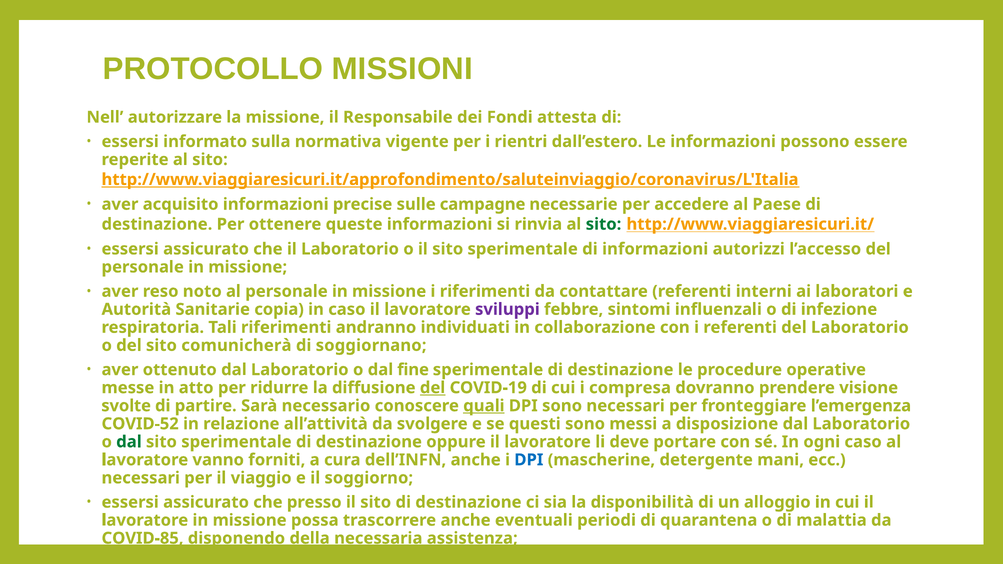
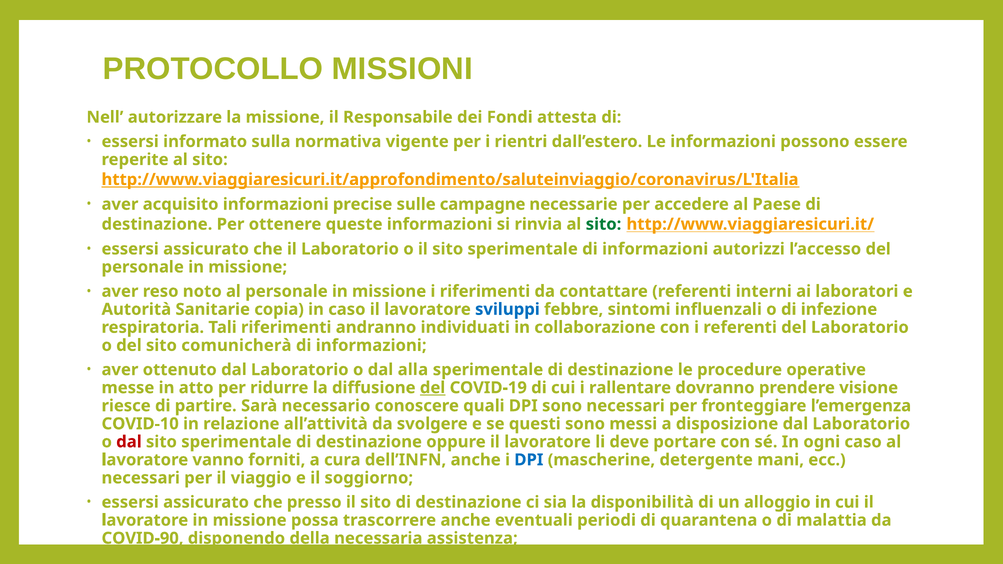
sviluppi colour: purple -> blue
soggiornano at (371, 345): soggiornano -> informazioni
fine: fine -> alla
compresa: compresa -> rallentare
svolte: svolte -> riesce
quali underline: present -> none
COVID-52: COVID-52 -> COVID-10
dal at (129, 442) colour: green -> red
COVID-85: COVID-85 -> COVID-90
